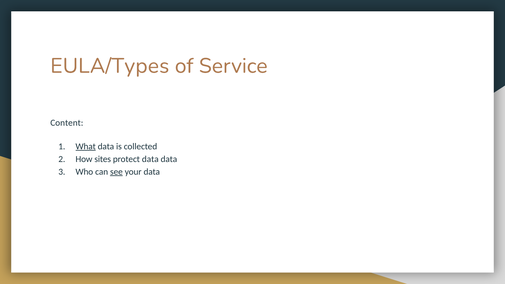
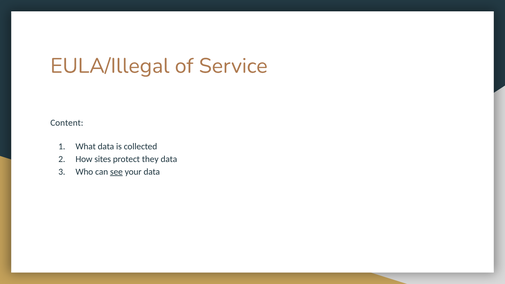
EULA/Types: EULA/Types -> EULA/Illegal
What underline: present -> none
protect data: data -> they
